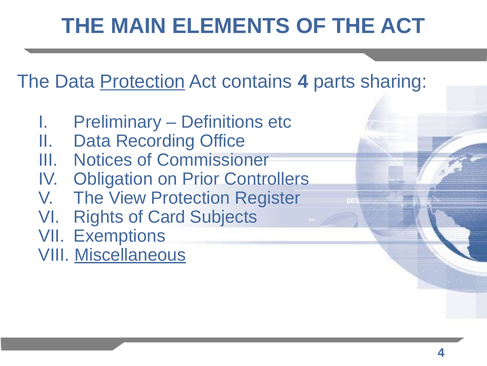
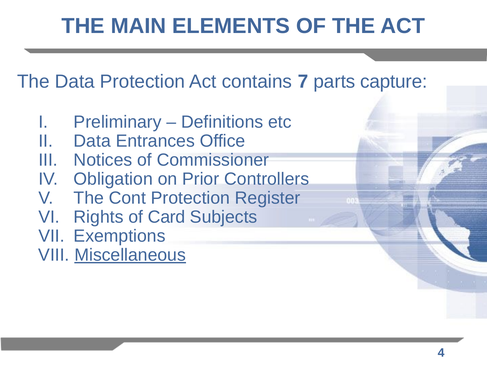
Protection at (143, 82) underline: present -> none
contains 4: 4 -> 7
sharing: sharing -> capture
Recording: Recording -> Entrances
View: View -> Cont
